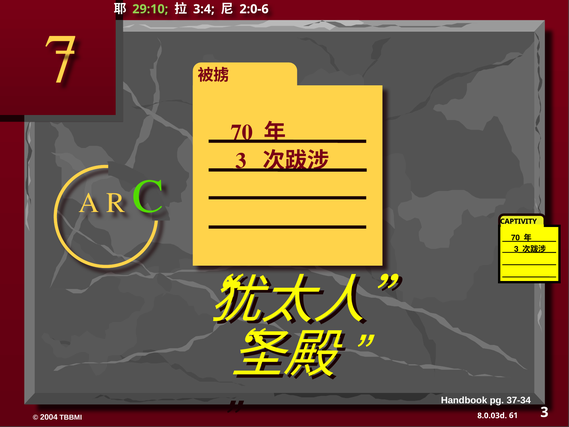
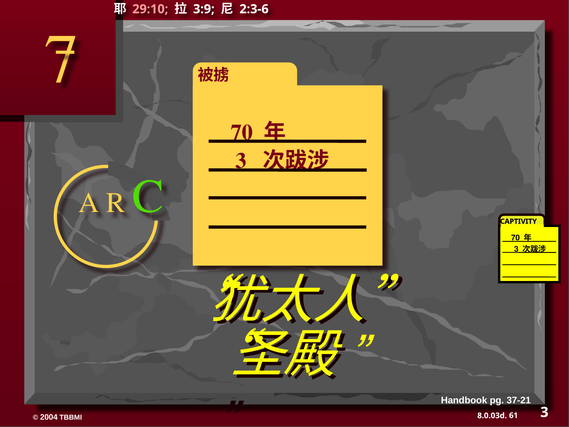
29:10 colour: light green -> pink
3:4: 3:4 -> 3:9
2:0-6: 2:0-6 -> 2:3-6
37-34: 37-34 -> 37-21
